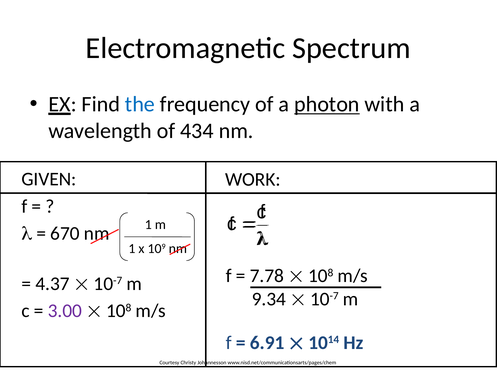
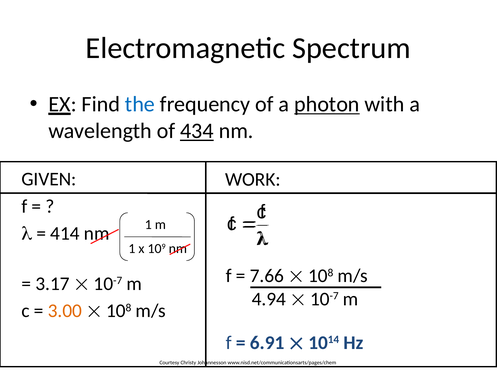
434 underline: none -> present
670: 670 -> 414
7.78: 7.78 -> 7.66
4.37: 4.37 -> 3.17
9.34: 9.34 -> 4.94
3.00 colour: purple -> orange
